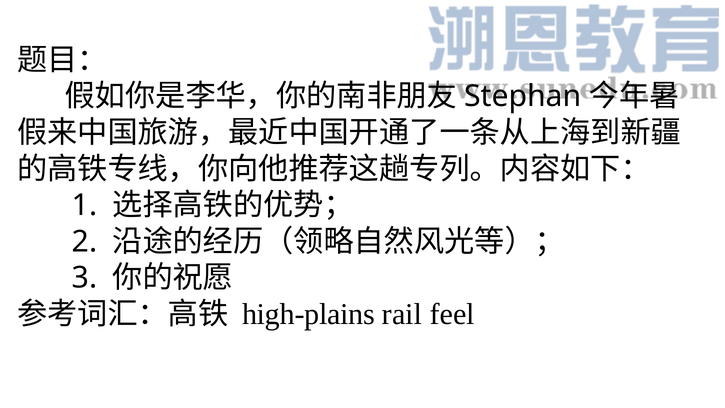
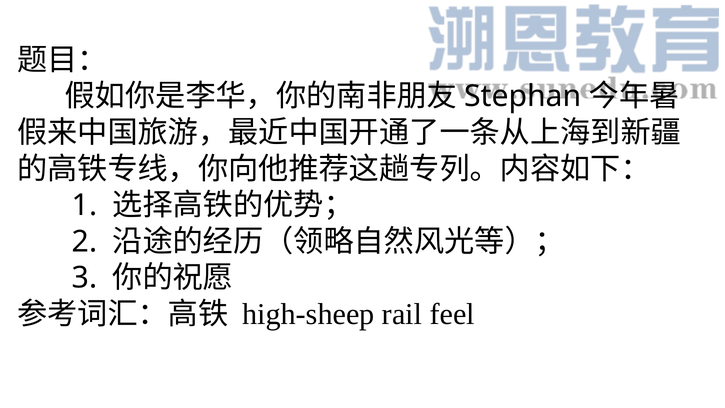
high-plains: high-plains -> high-sheep
